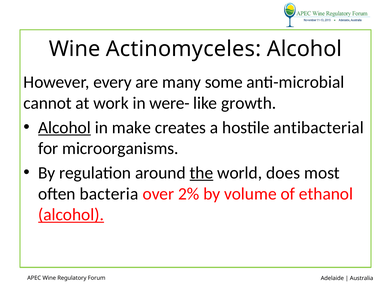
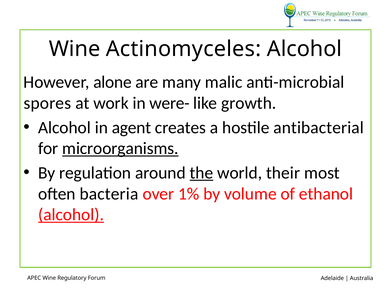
every: every -> alone
some: some -> malic
cannot: cannot -> spores
Alcohol at (64, 127) underline: present -> none
make: make -> agent
microorganisms underline: none -> present
does: does -> their
2%: 2% -> 1%
